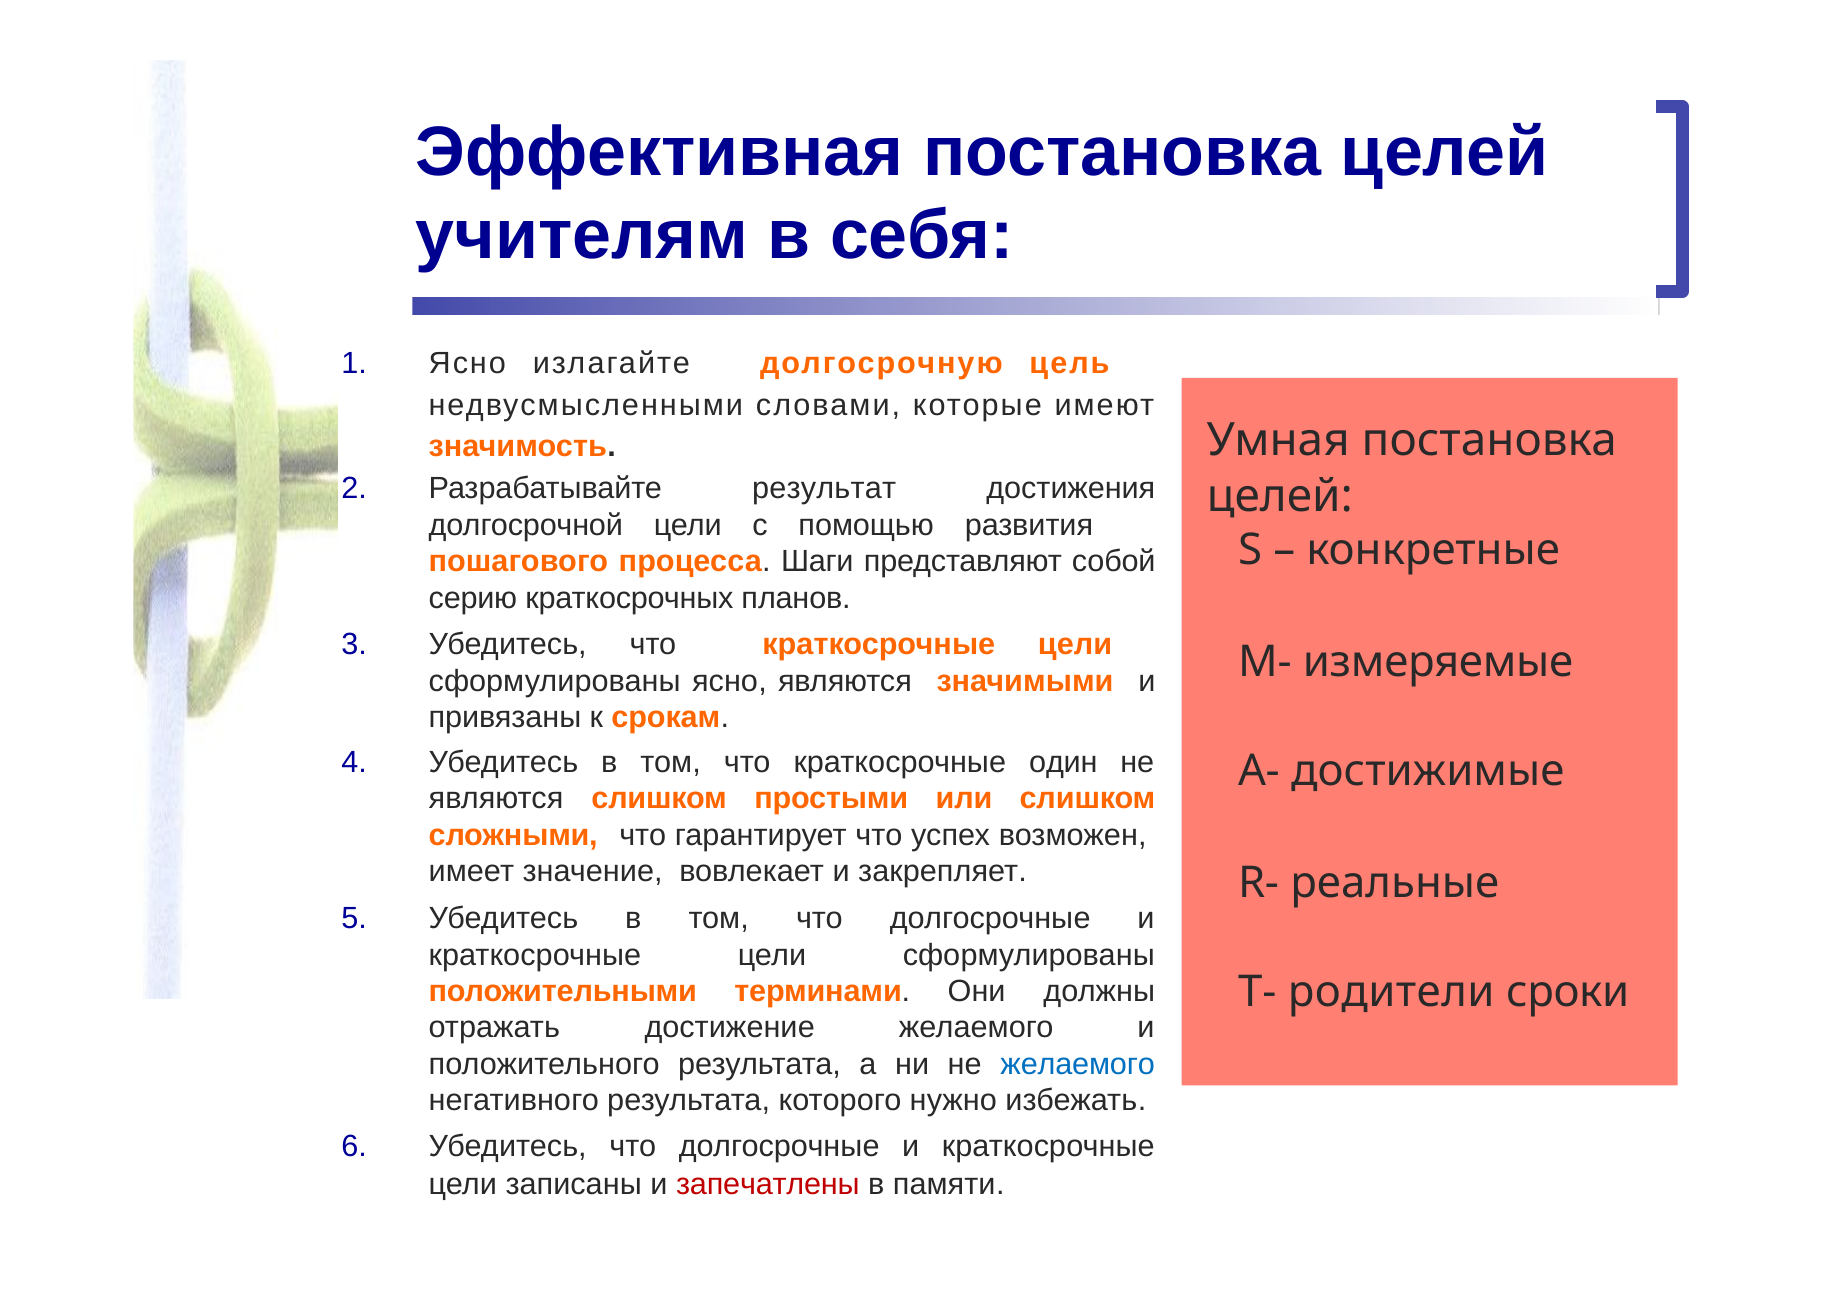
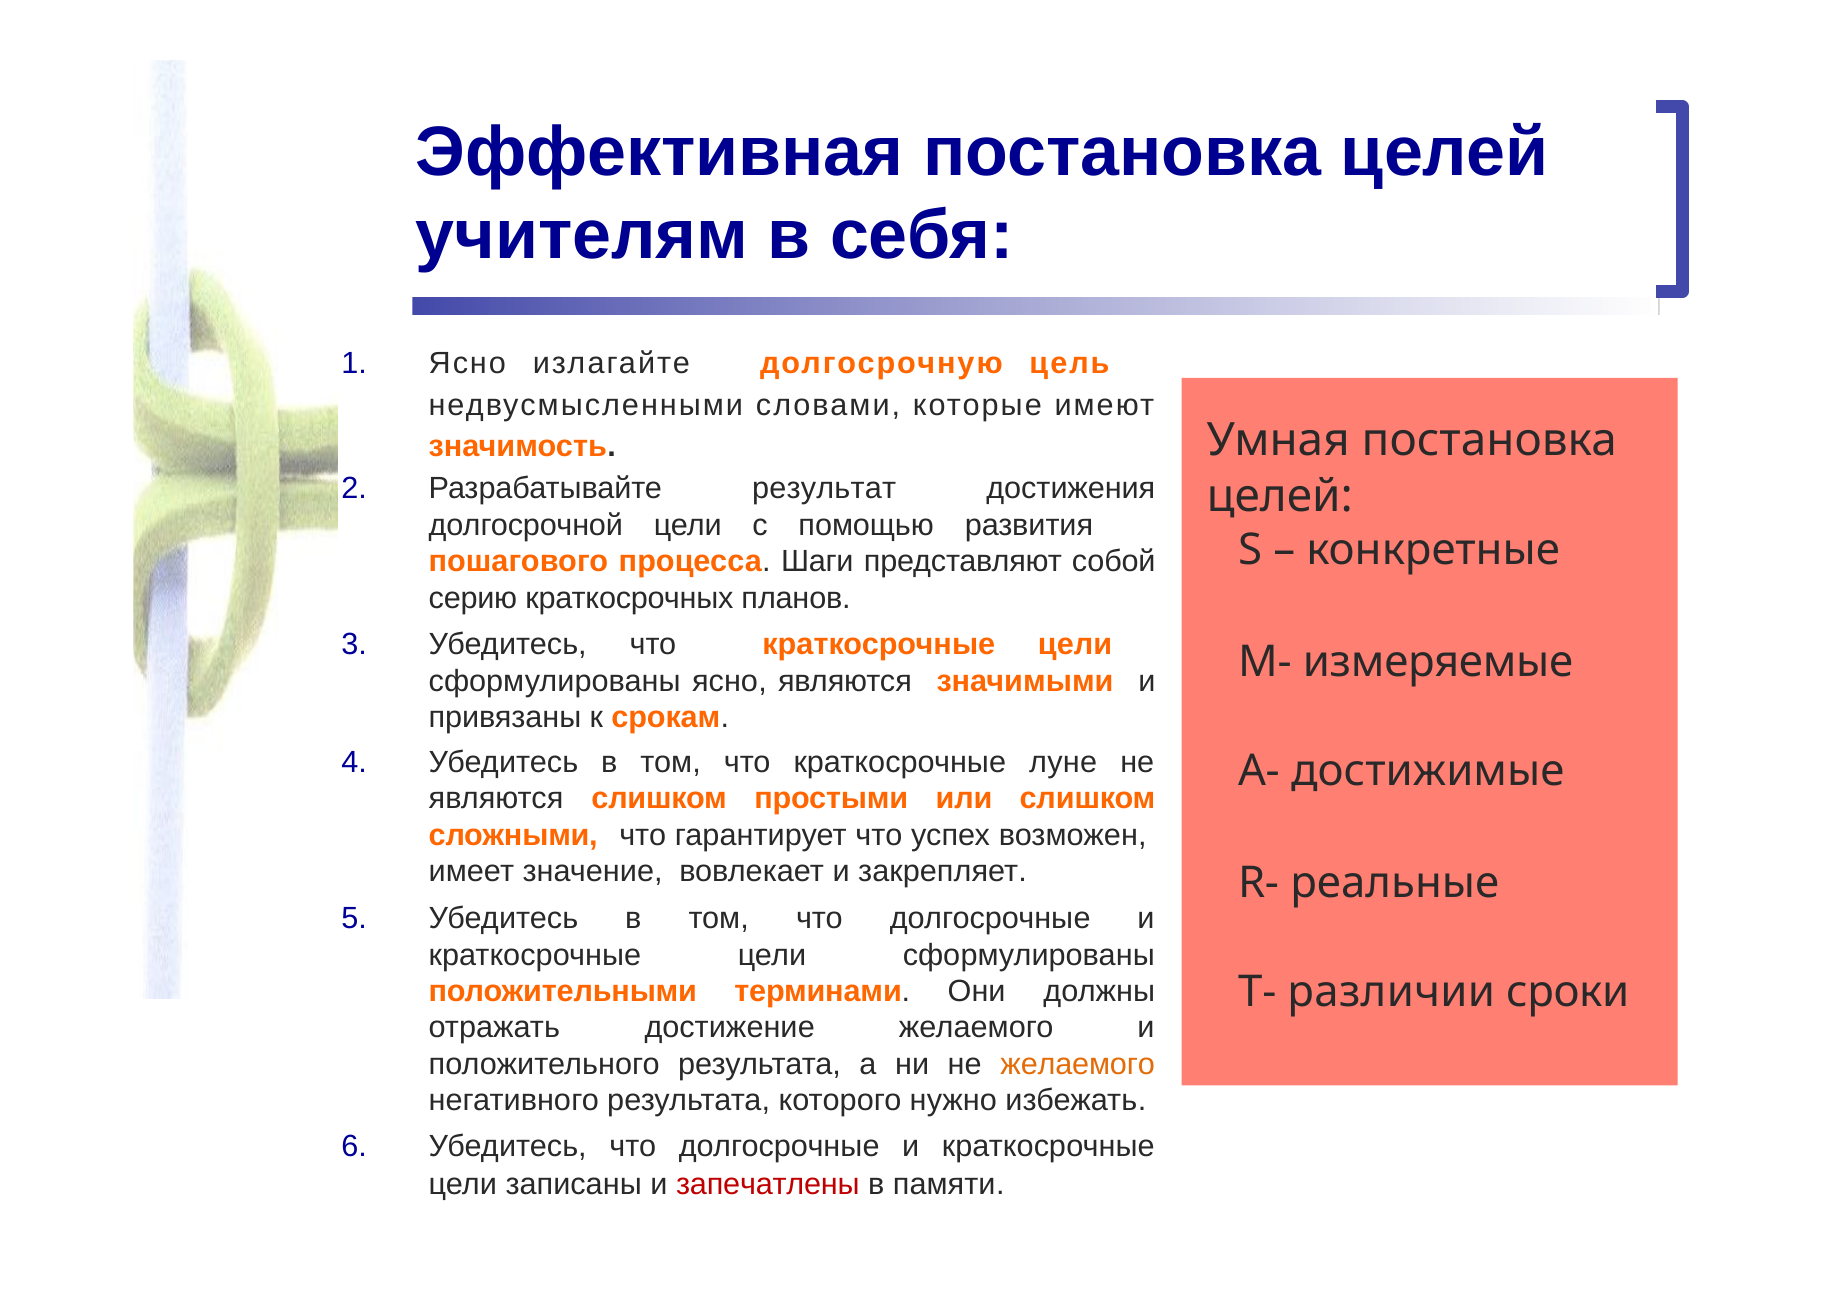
один: один -> луне
родители: родители -> различии
желаемого at (1078, 1064) colour: blue -> orange
